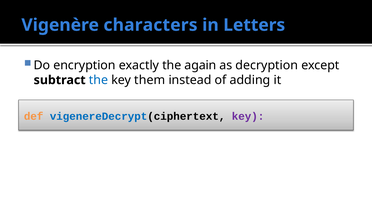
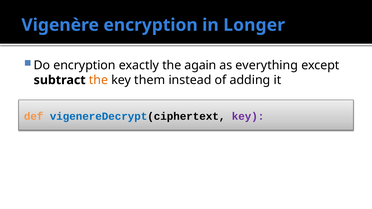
Vigenère characters: characters -> encryption
Letters: Letters -> Longer
decryption: decryption -> everything
the at (98, 80) colour: blue -> orange
